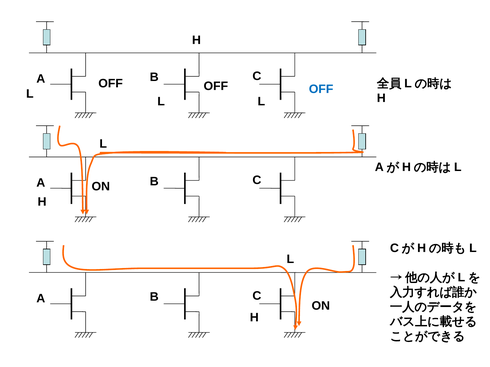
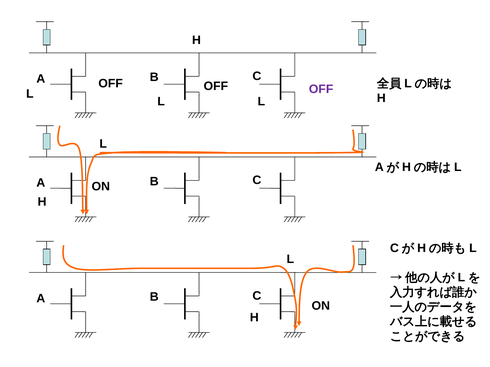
OFF at (321, 89) colour: blue -> purple
